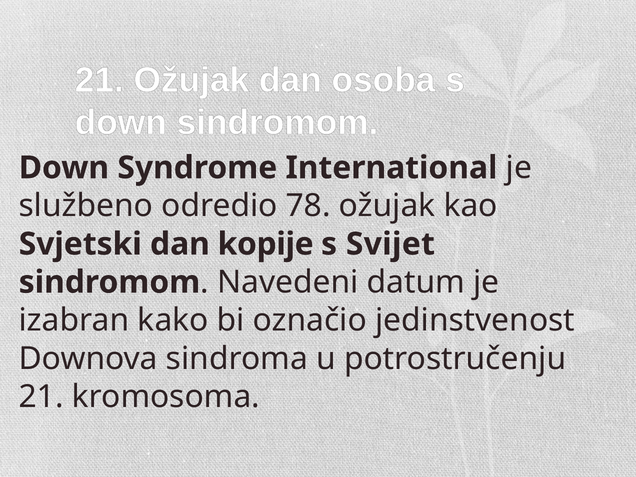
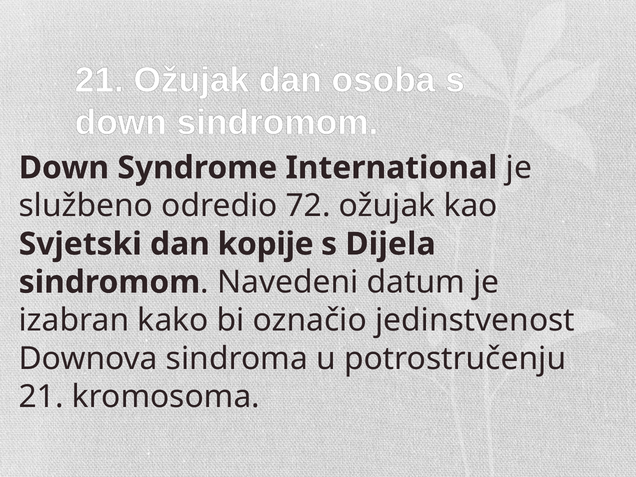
78: 78 -> 72
Svijet: Svijet -> Dijela
